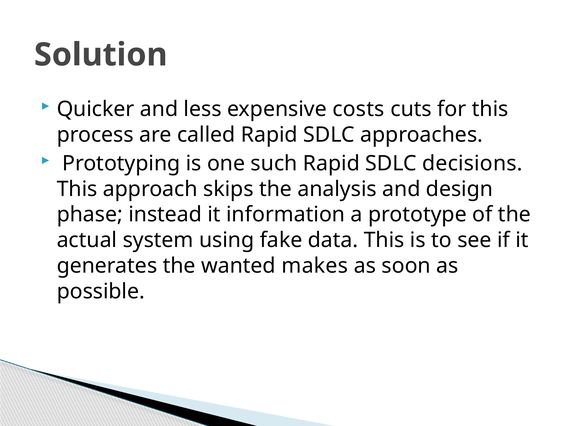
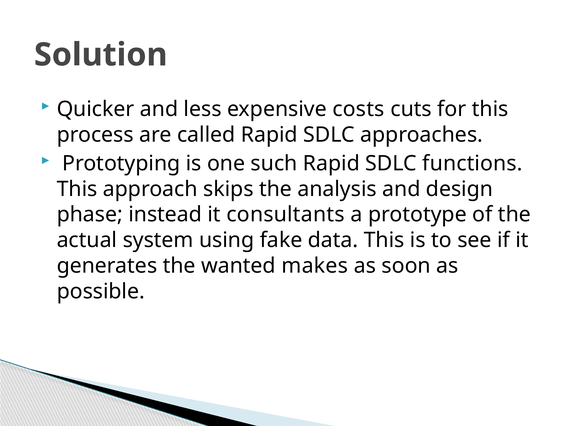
decisions: decisions -> functions
information: information -> consultants
